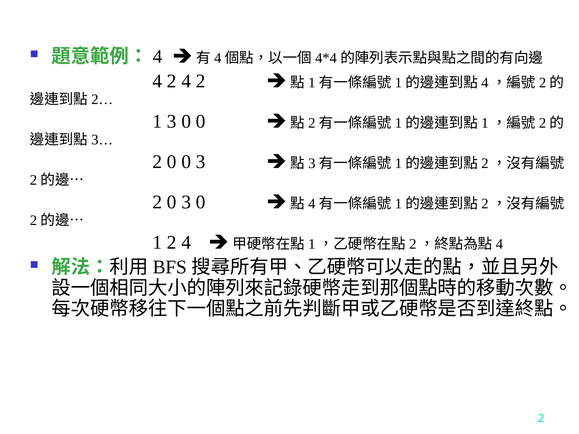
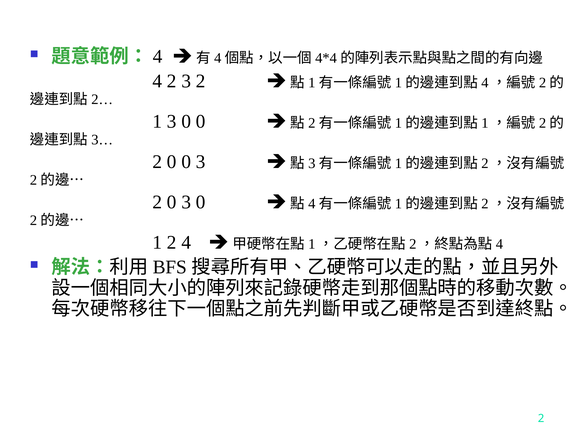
4 2 4: 4 -> 3
